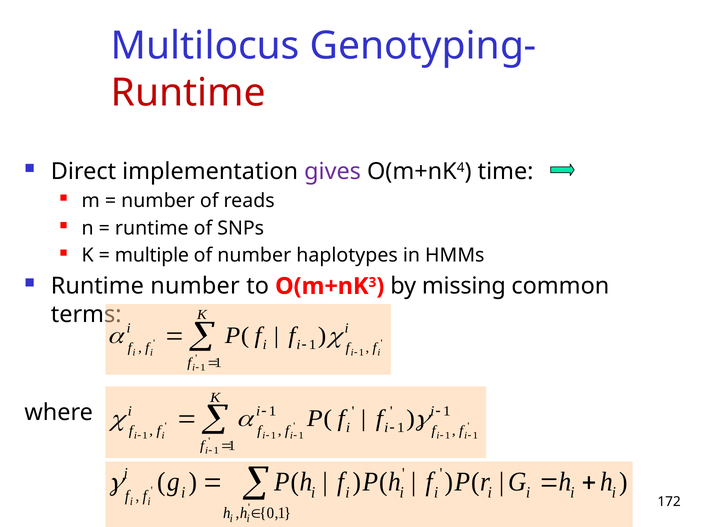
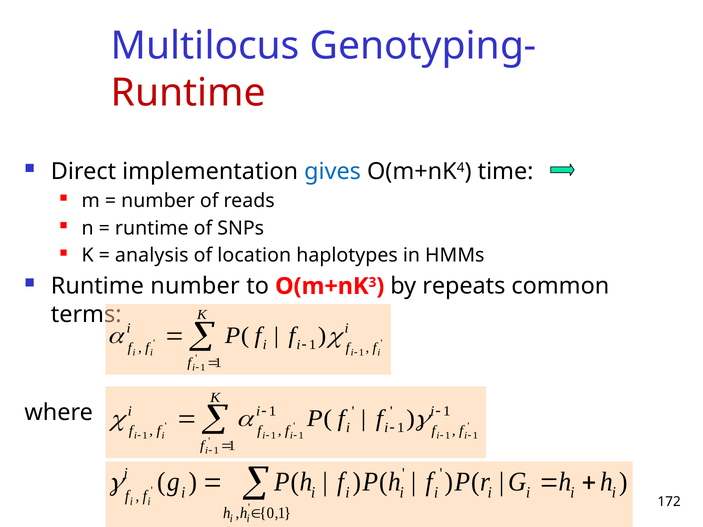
gives colour: purple -> blue
multiple: multiple -> analysis
of number: number -> location
missing: missing -> repeats
